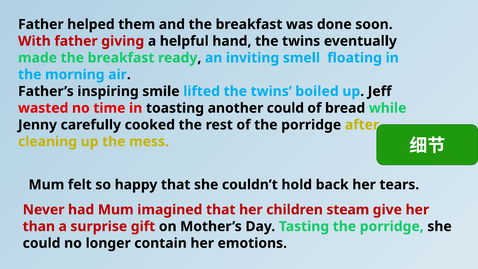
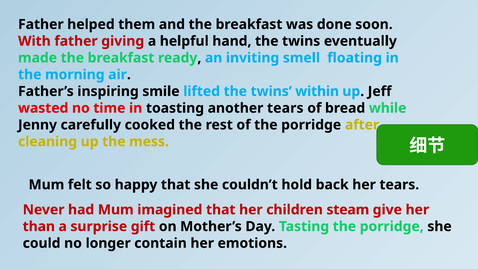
boiled: boiled -> within
another could: could -> tears
